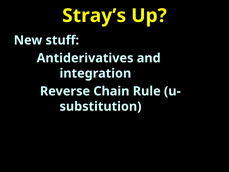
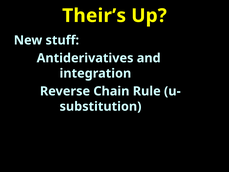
Stray’s: Stray’s -> Their’s
